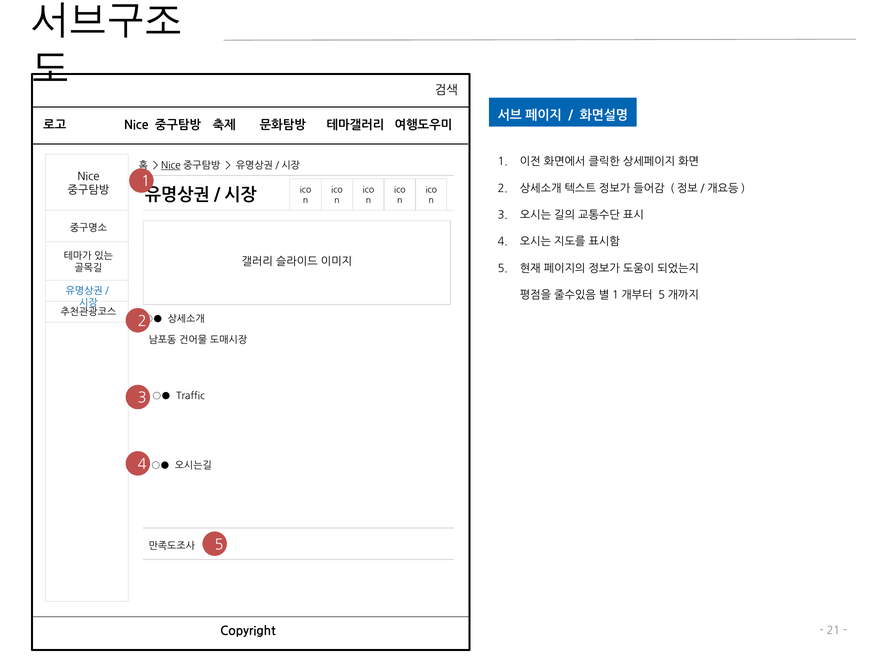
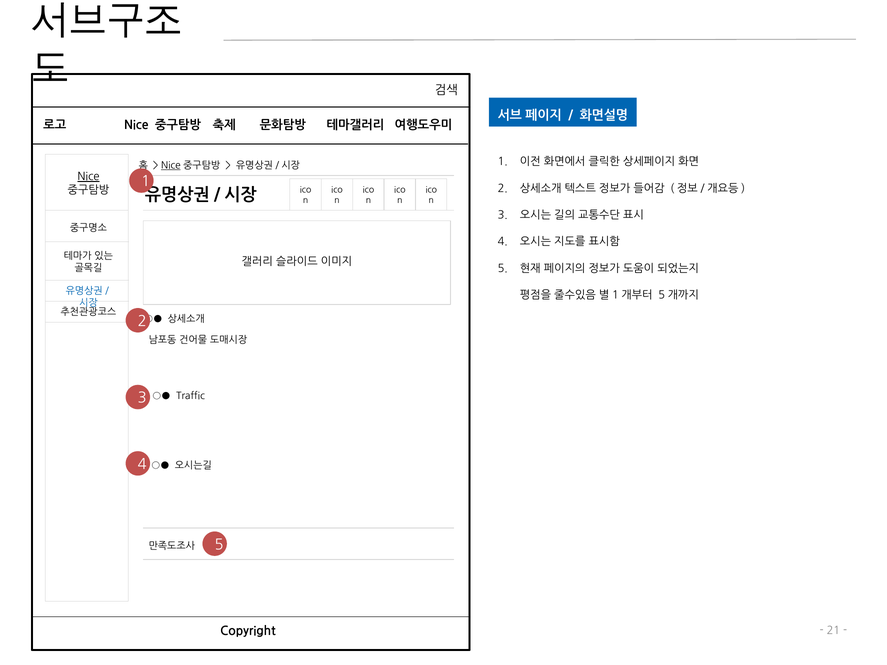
Nice at (88, 177) underline: none -> present
